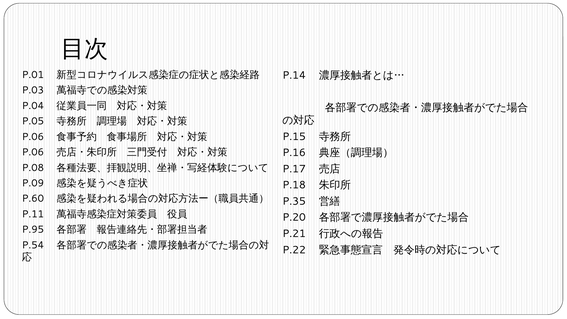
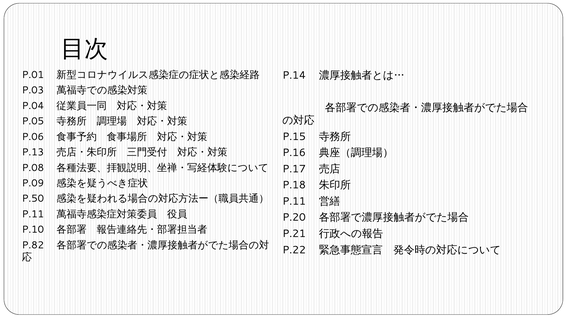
P.06 at (33, 152): P.06 -> P.13
P.60: P.60 -> P.50
P.35 at (294, 201): P.35 -> P.11
P.95: P.95 -> P.10
P.54: P.54 -> P.82
